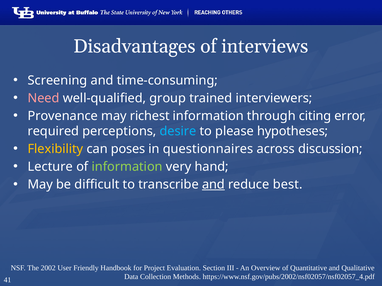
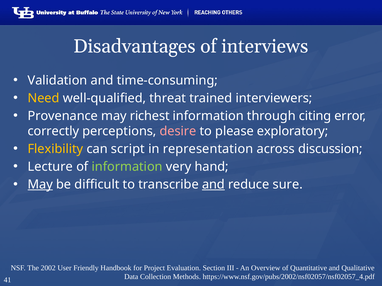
Screening: Screening -> Validation
Need colour: pink -> yellow
group: group -> threat
required: required -> correctly
desire colour: light blue -> pink
hypotheses: hypotheses -> exploratory
poses: poses -> script
questionnaires: questionnaires -> representation
May at (40, 185) underline: none -> present
best: best -> sure
